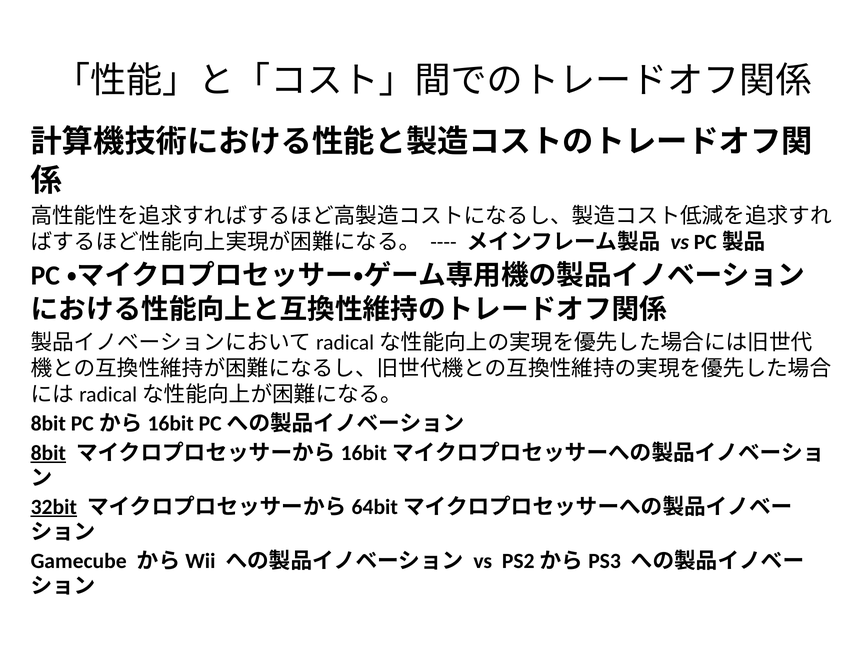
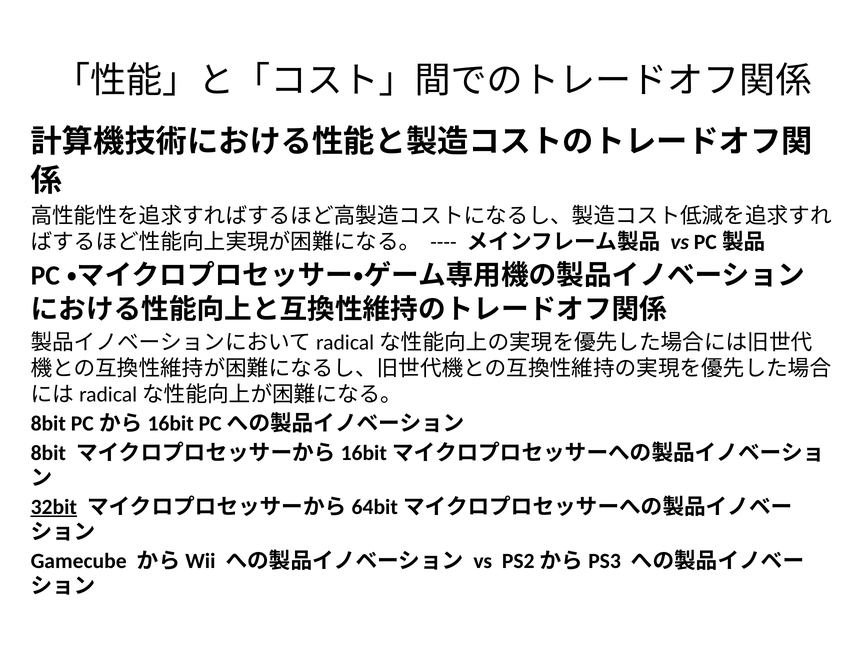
8bit at (48, 453) underline: present -> none
